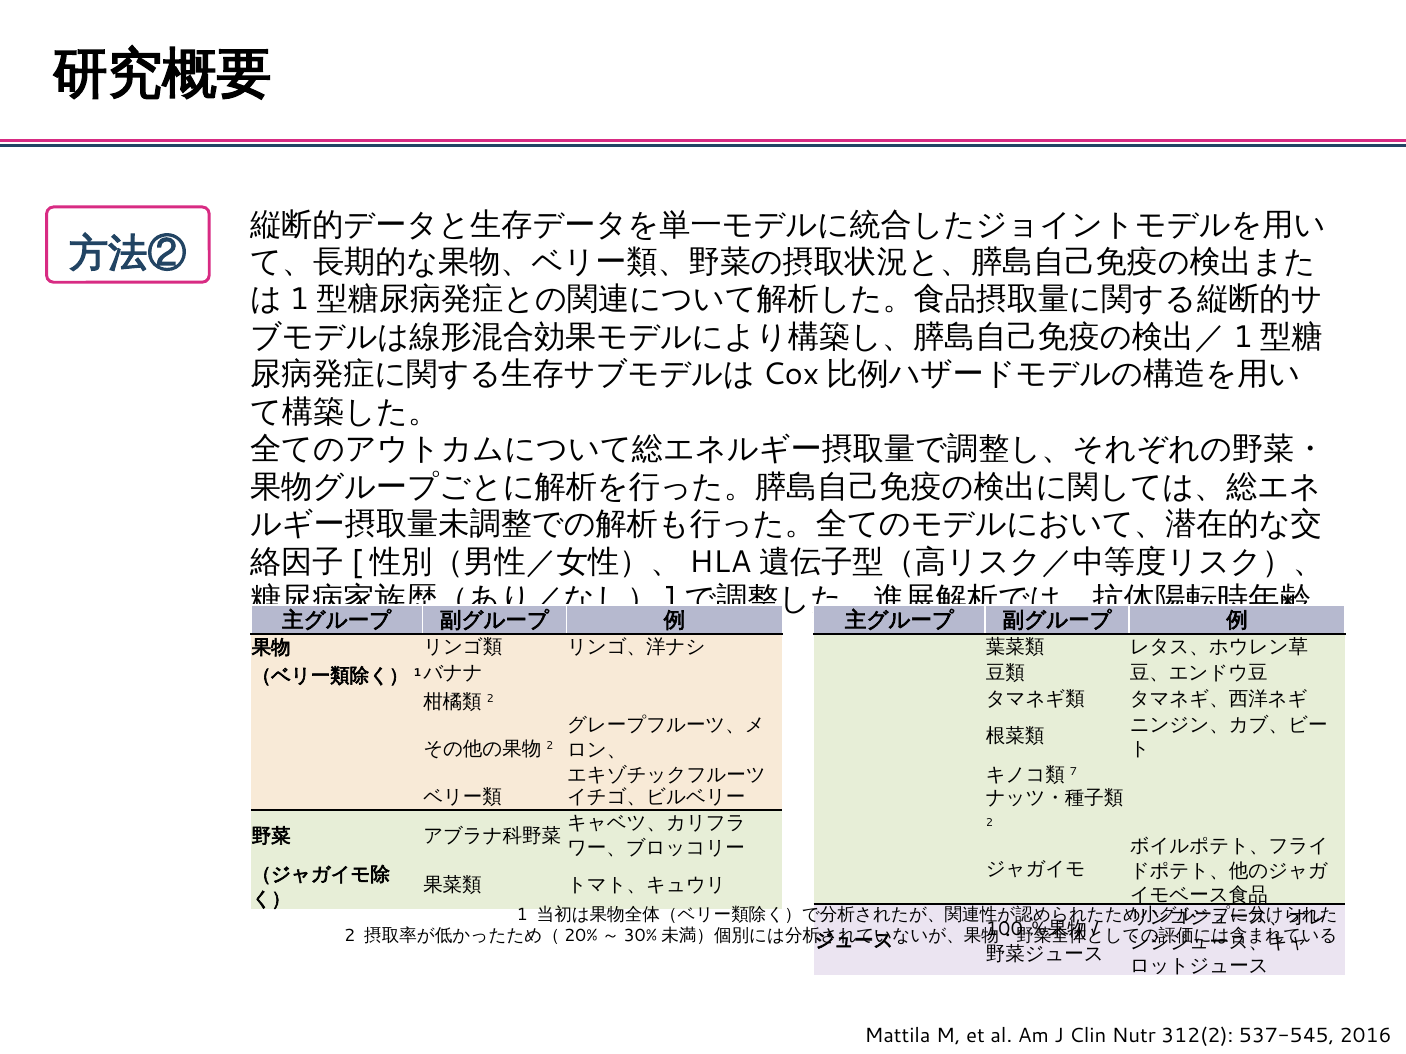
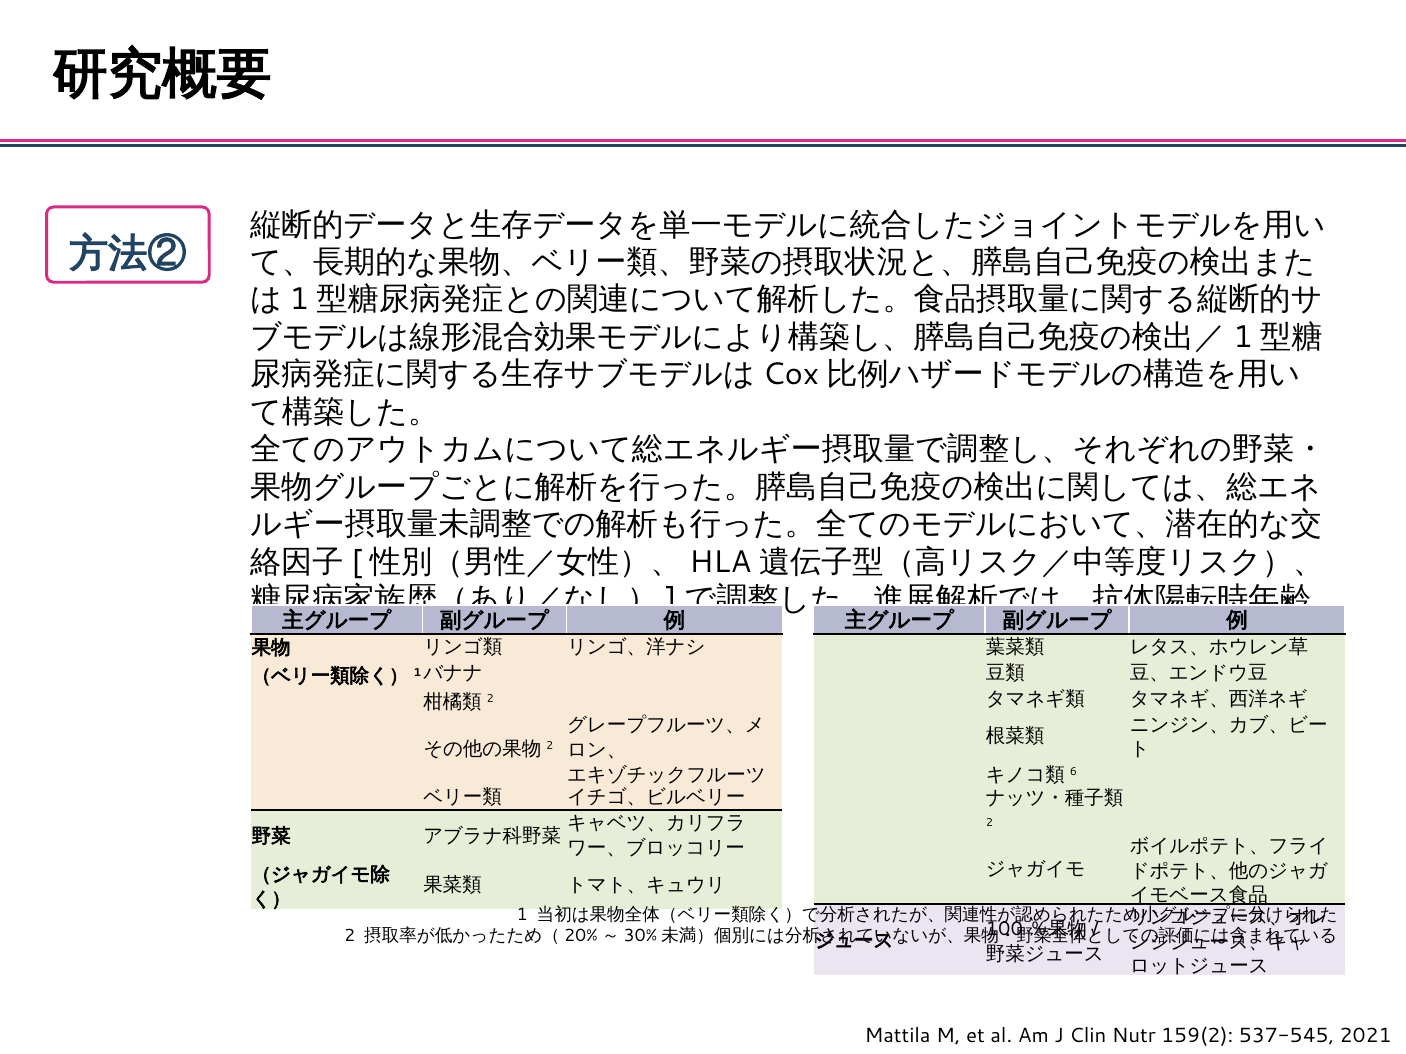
7: 7 -> 6
312(2: 312(2 -> 159(2
2016: 2016 -> 2021
